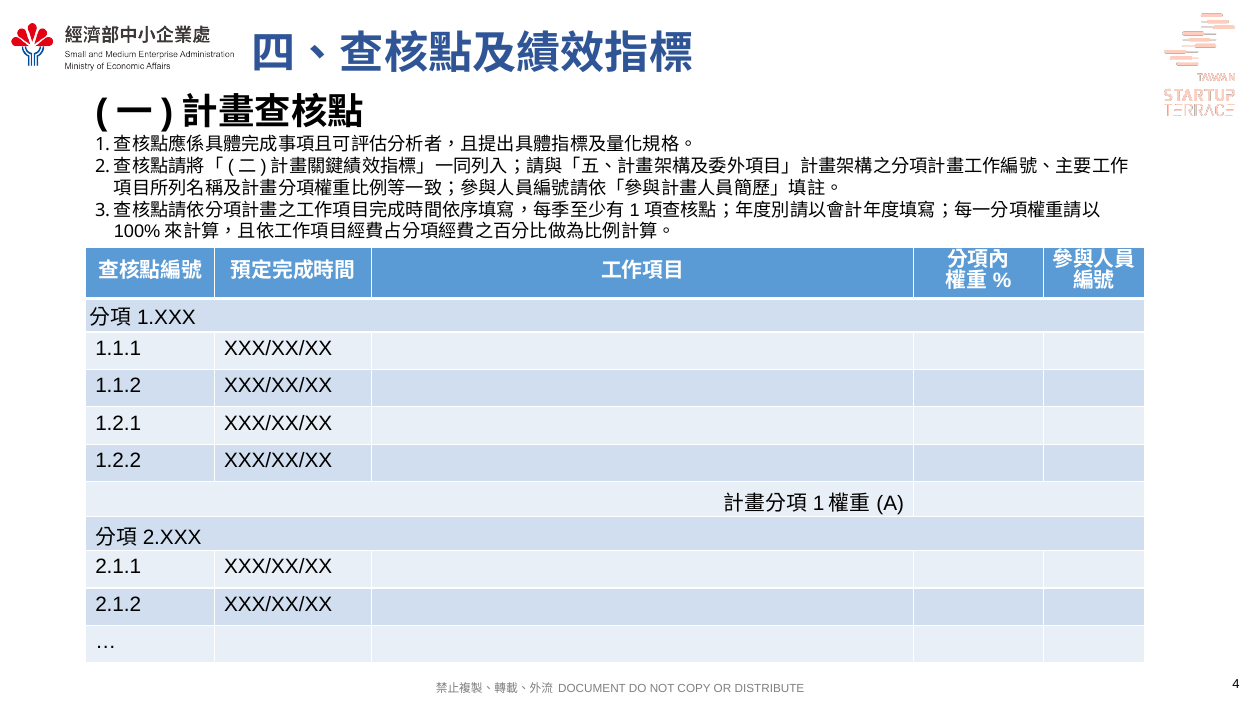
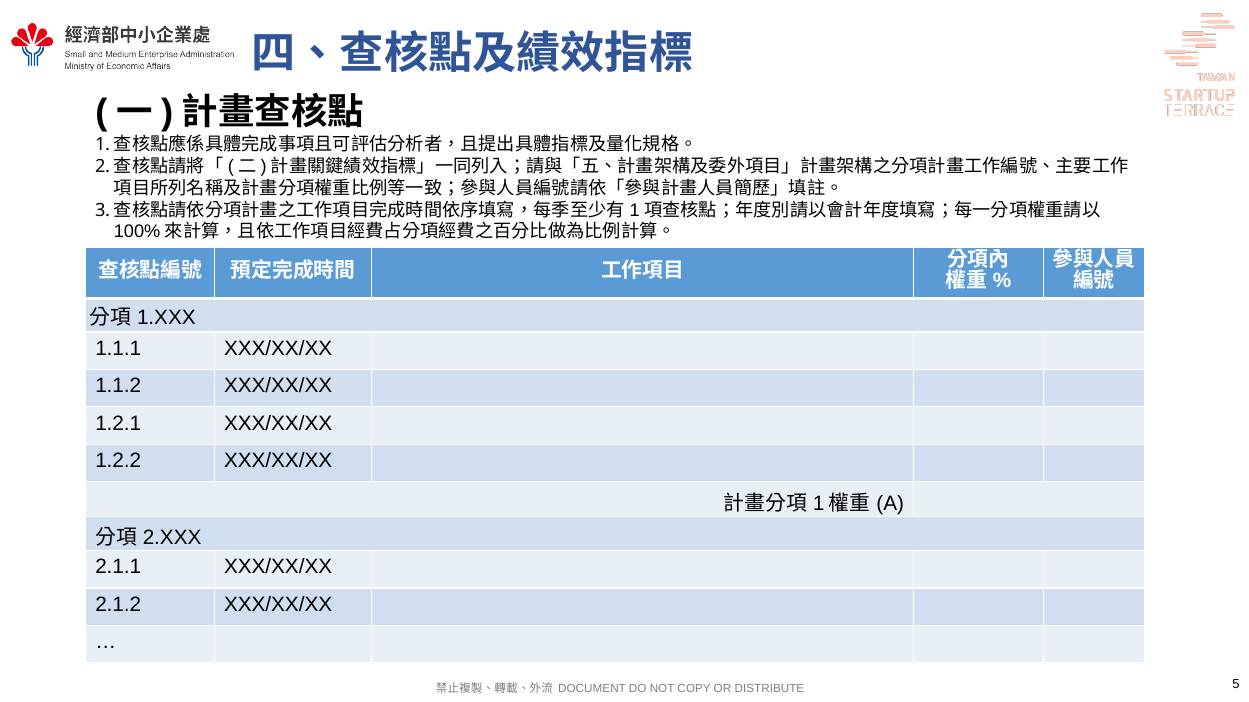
4: 4 -> 5
